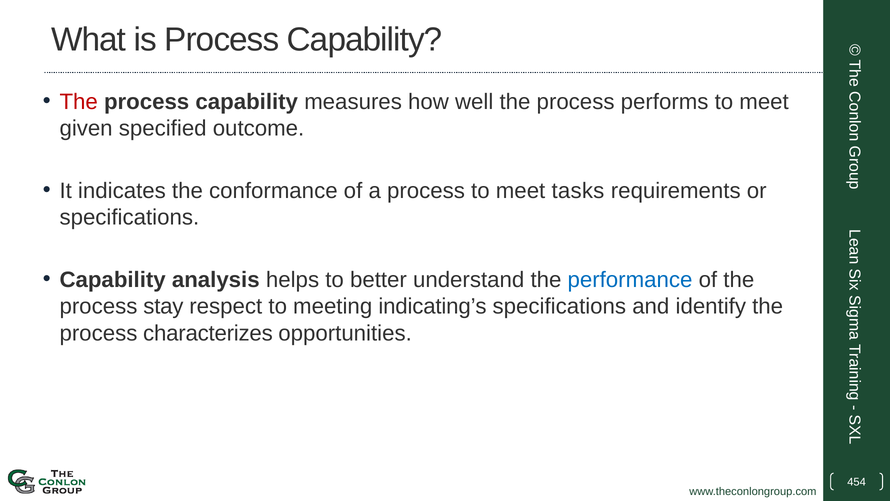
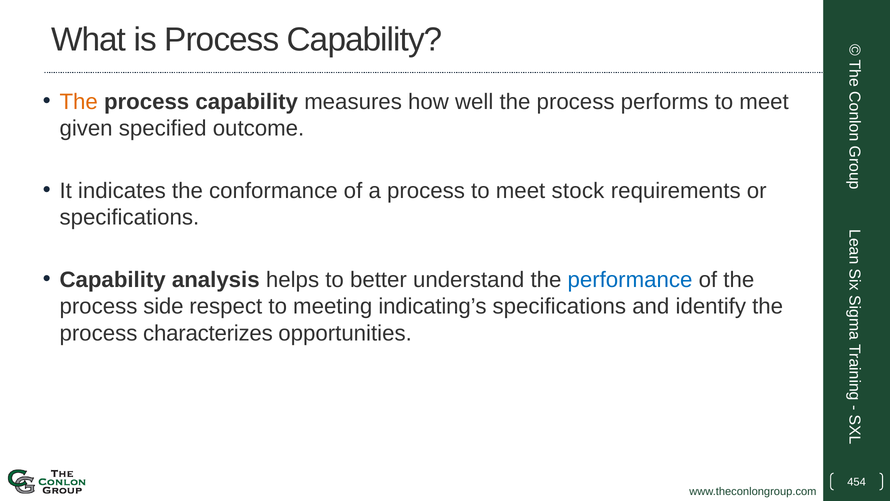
The at (79, 102) colour: red -> orange
tasks: tasks -> stock
stay: stay -> side
